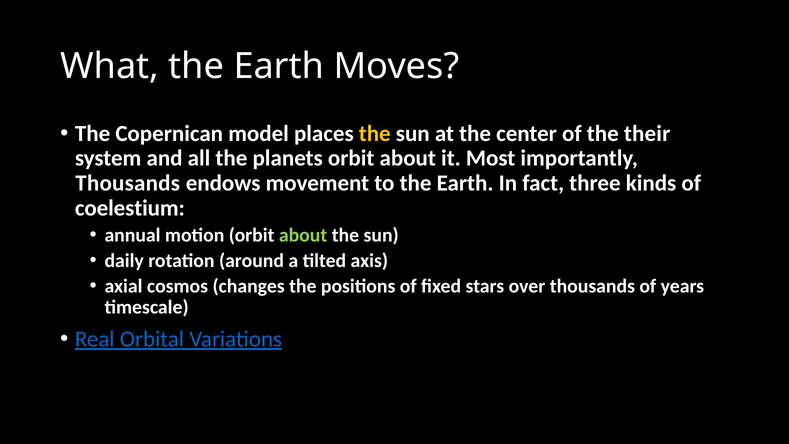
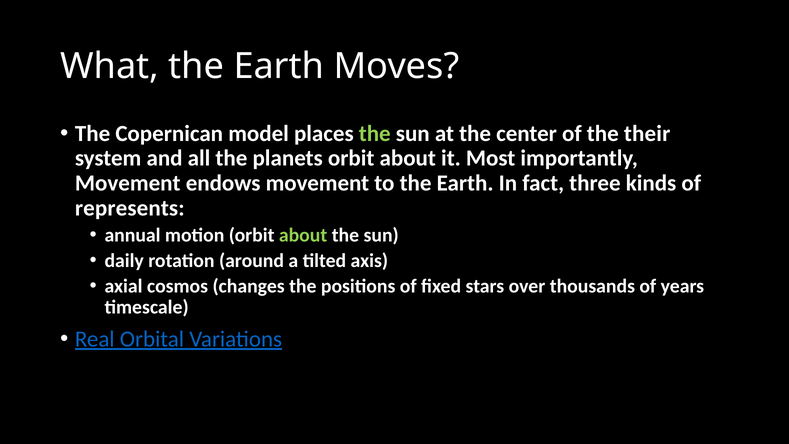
the at (375, 133) colour: yellow -> light green
Thousands at (128, 183): Thousands -> Movement
coelestium: coelestium -> represents
